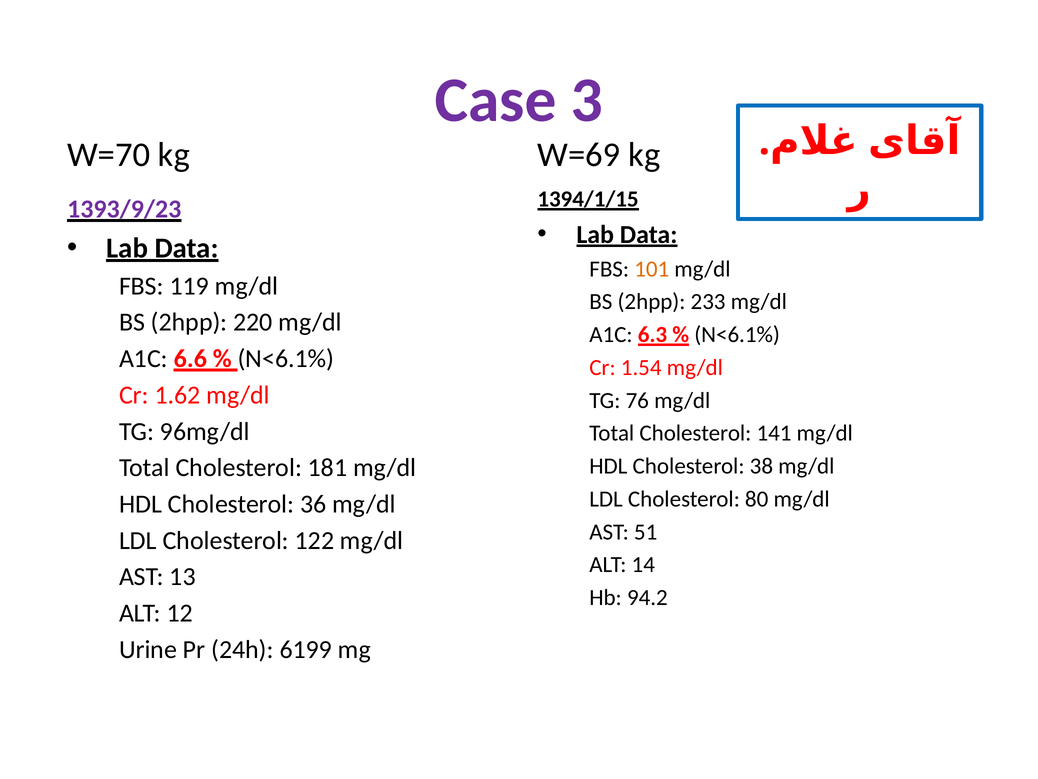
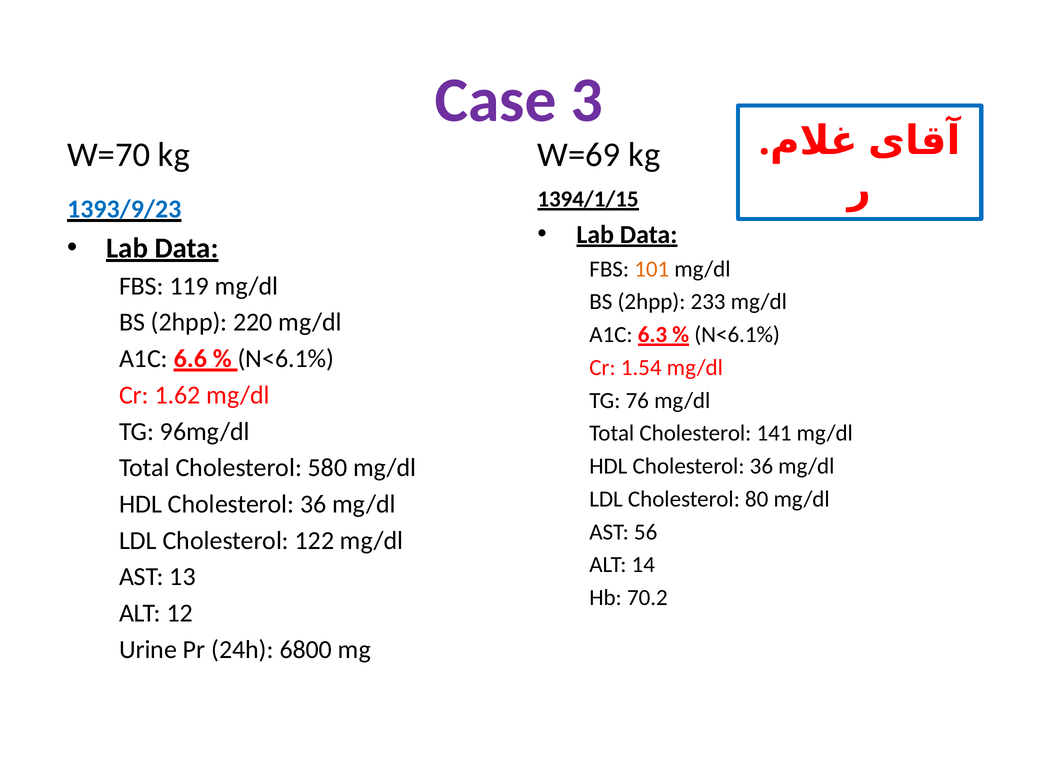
1393/9/23 colour: purple -> blue
38 at (761, 466): 38 -> 36
181: 181 -> 580
51: 51 -> 56
94.2: 94.2 -> 70.2
6199: 6199 -> 6800
